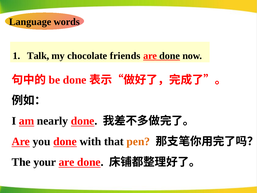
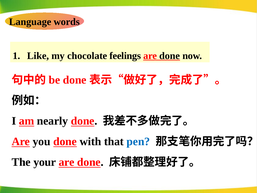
Talk: Talk -> Like
friends: friends -> feelings
pen colour: orange -> blue
